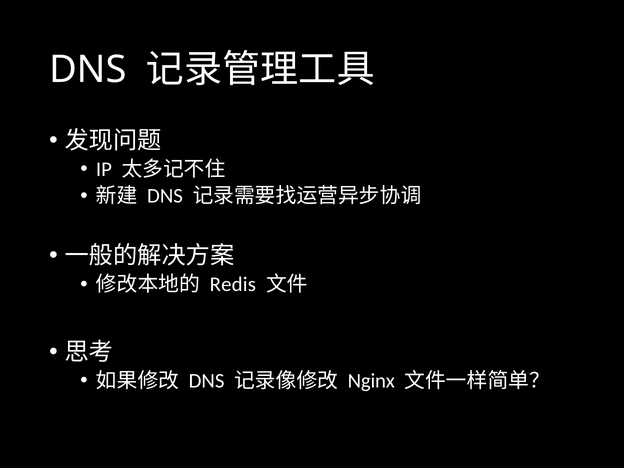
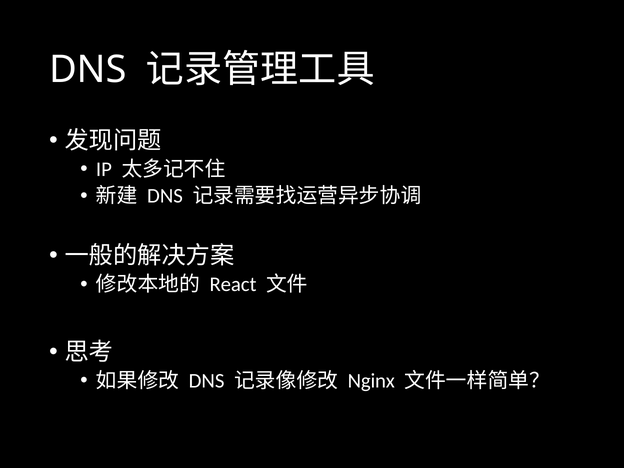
Redis: Redis -> React
